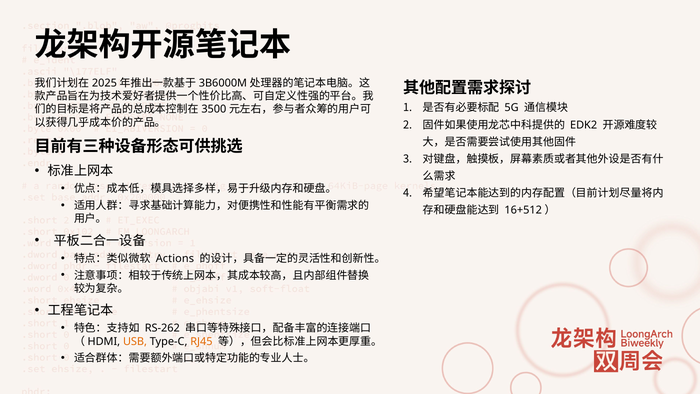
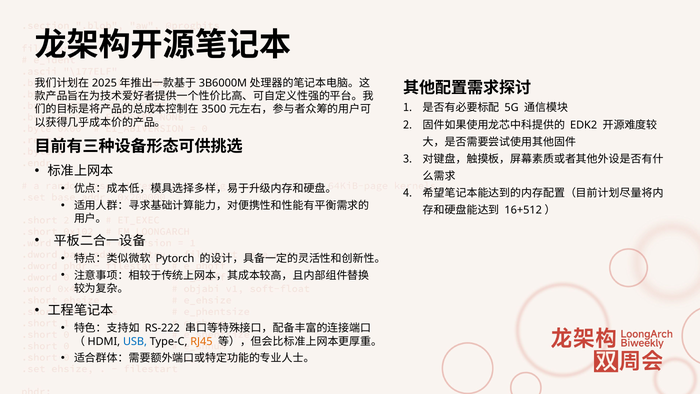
Actions: Actions -> Pytorch
RS-262: RS-262 -> RS-222
USB colour: orange -> blue
